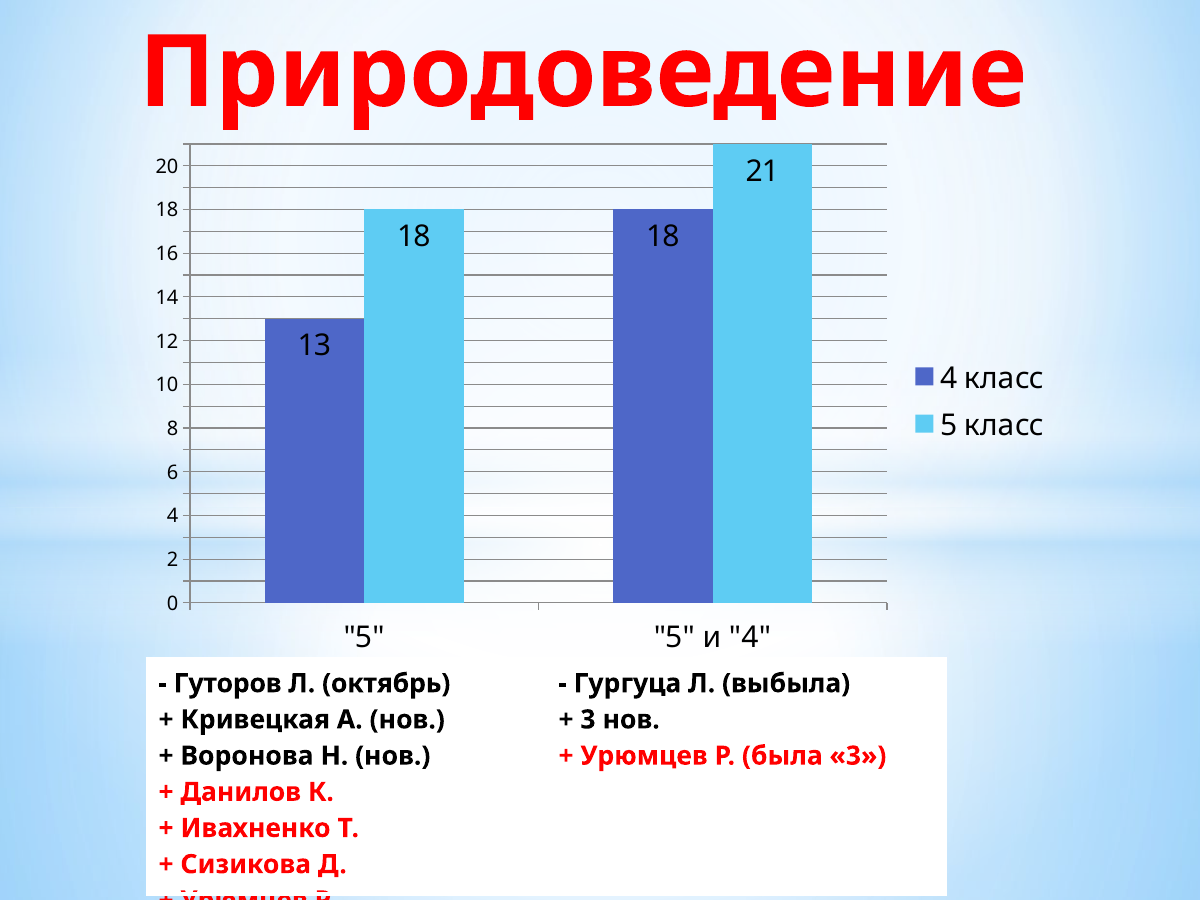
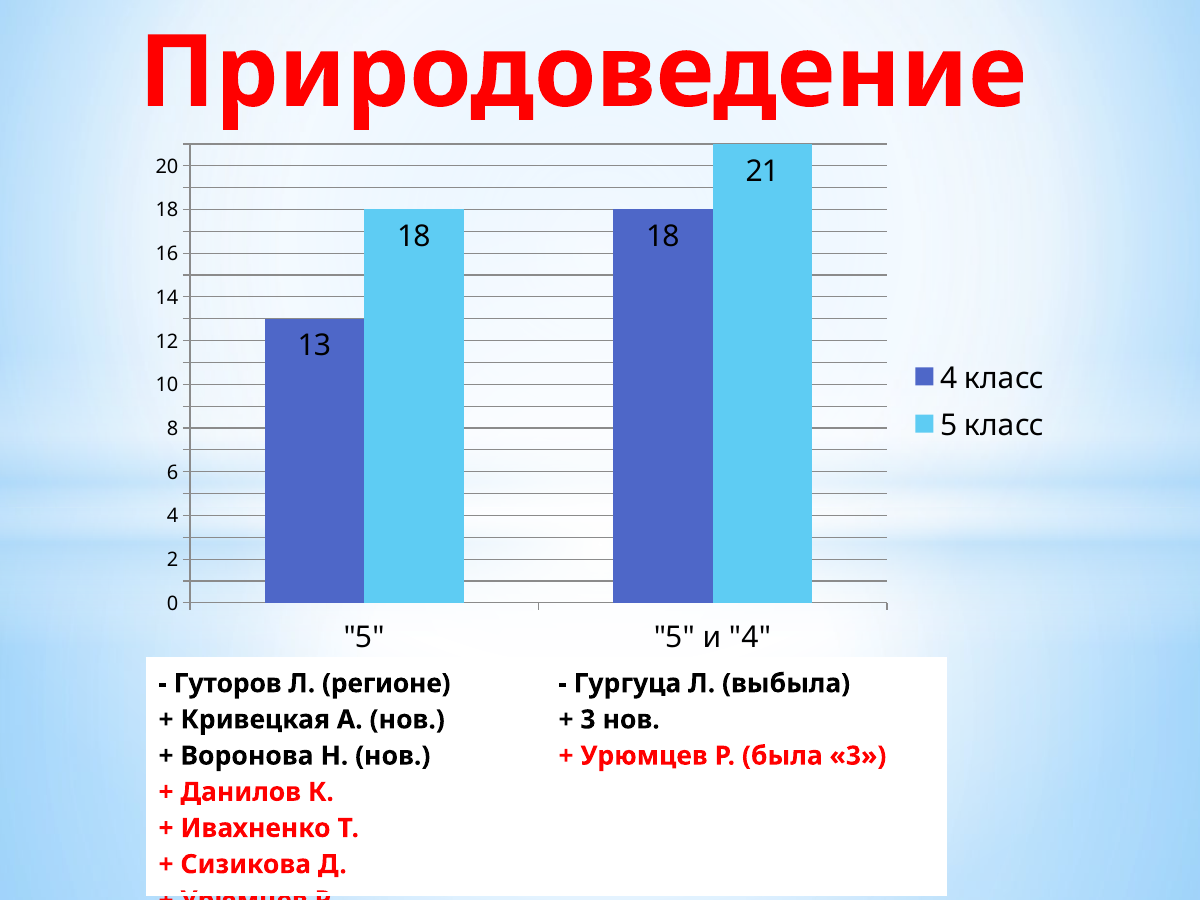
октябрь: октябрь -> регионе
